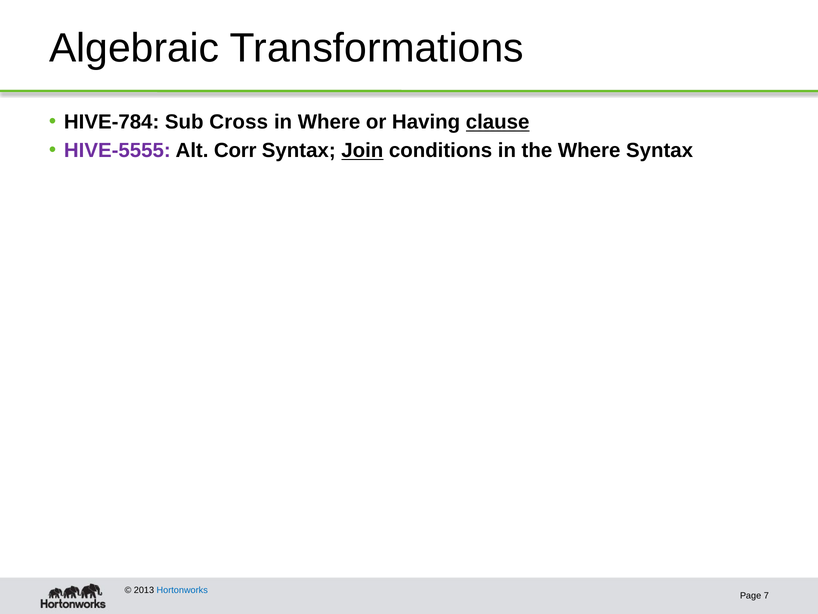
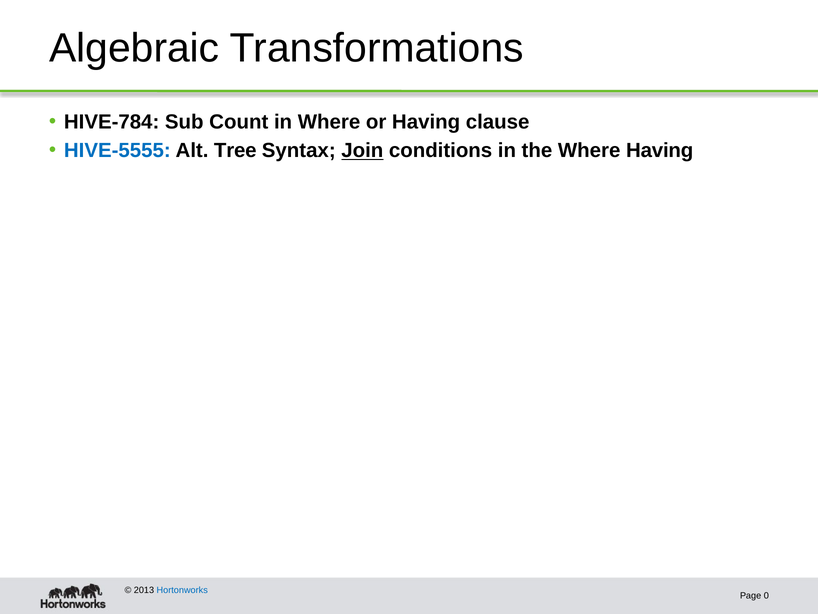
Cross: Cross -> Count
clause underline: present -> none
HIVE-5555 colour: purple -> blue
Corr: Corr -> Tree
Where Syntax: Syntax -> Having
7: 7 -> 0
